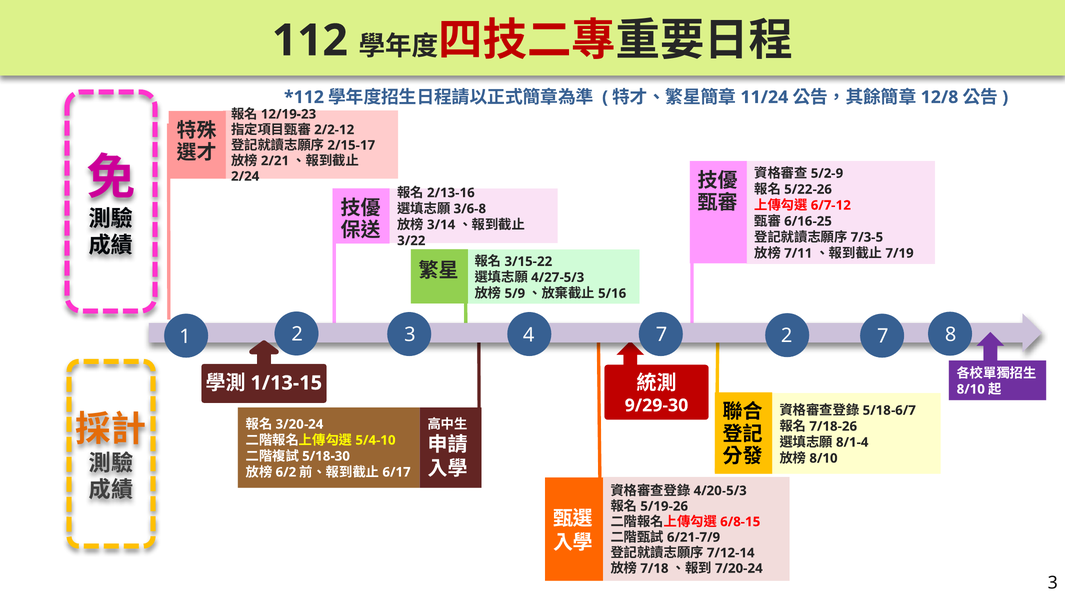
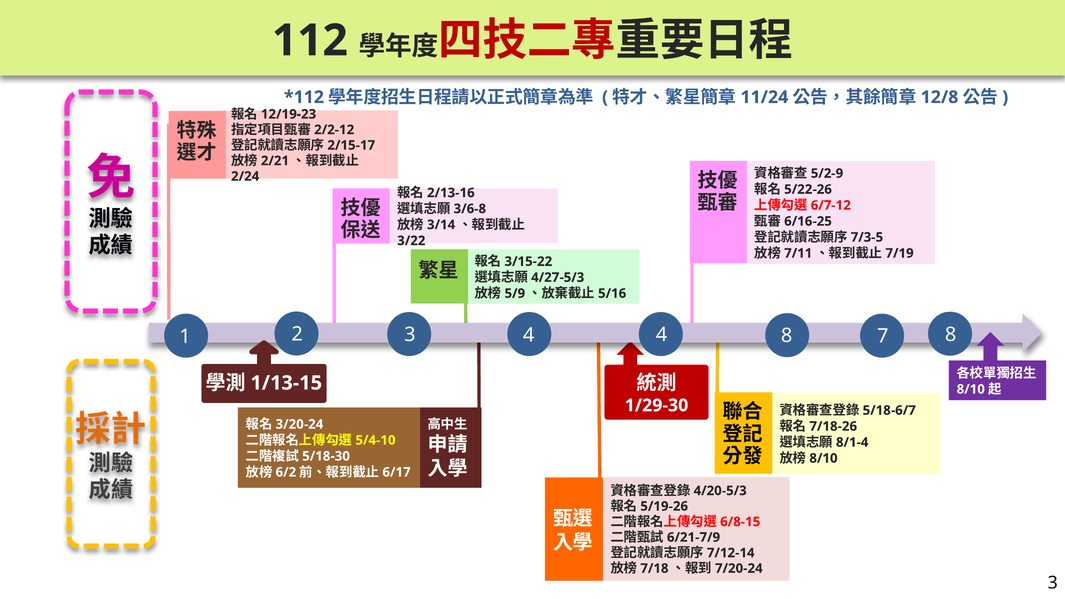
3 7: 7 -> 4
4 2: 2 -> 8
9/29-30: 9/29-30 -> 1/29-30
